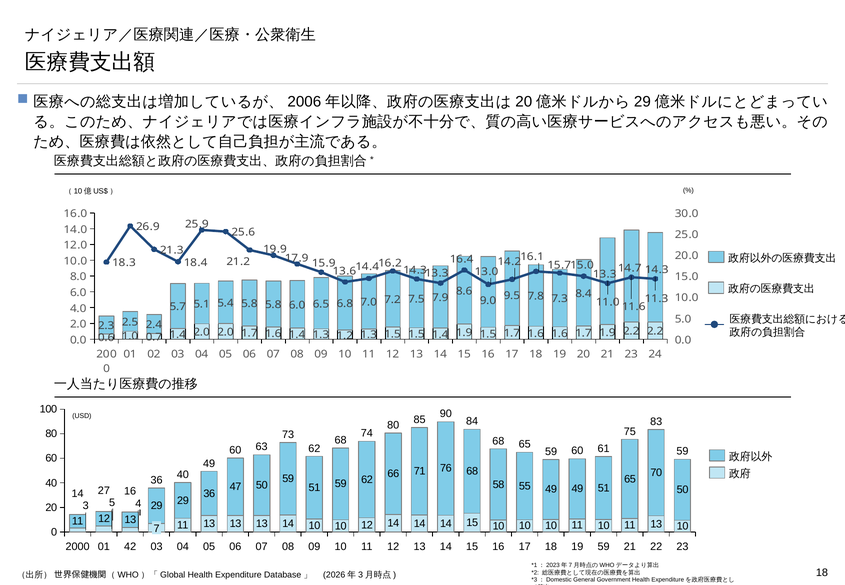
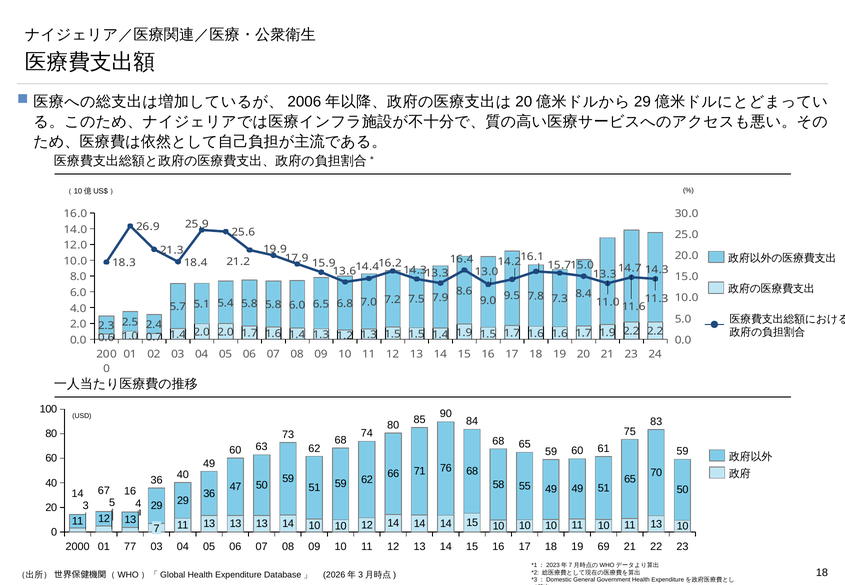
27: 27 -> 67
42: 42 -> 77
19 59: 59 -> 69
